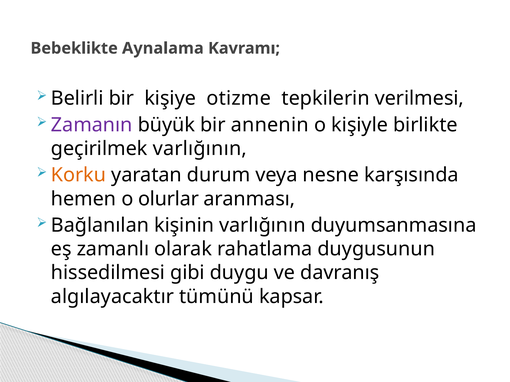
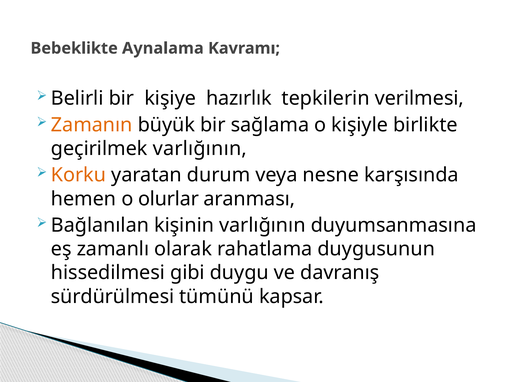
otizme: otizme -> hazırlık
Zamanın colour: purple -> orange
annenin: annenin -> sağlama
algılayacaktır: algılayacaktır -> sürdürülmesi
